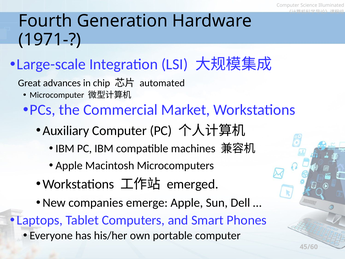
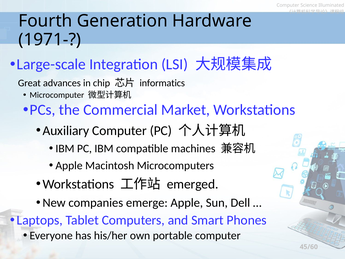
automated: automated -> informatics
